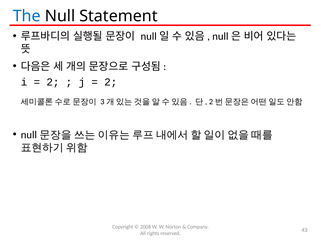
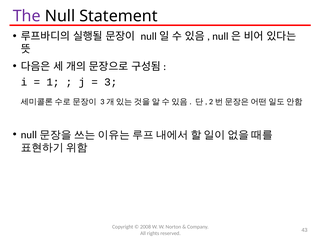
The colour: blue -> purple
2 at (53, 82): 2 -> 1
2 at (111, 82): 2 -> 3
